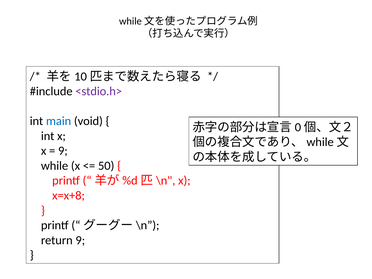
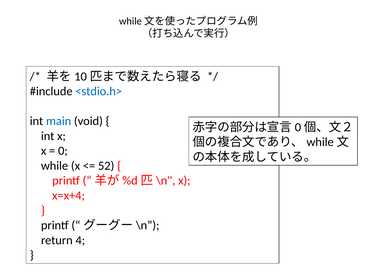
<stdio.h> colour: purple -> blue
9 at (63, 151): 9 -> 0
50: 50 -> 52
x=x+8: x=x+8 -> x=x+4
return 9: 9 -> 4
